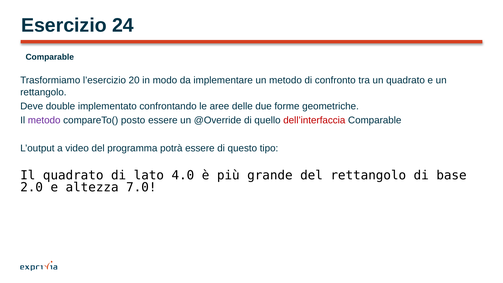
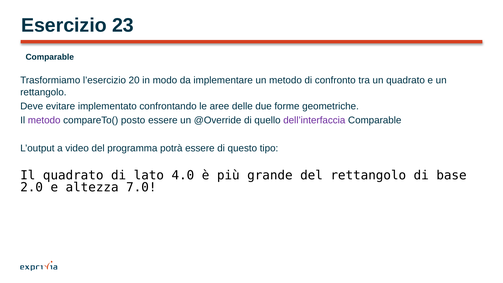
24: 24 -> 23
double: double -> evitare
dell’interfaccia colour: red -> purple
